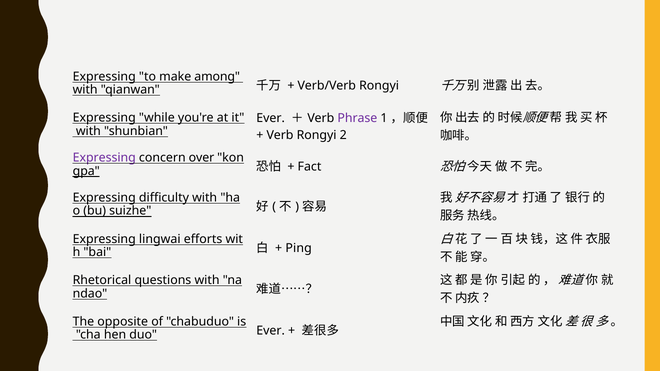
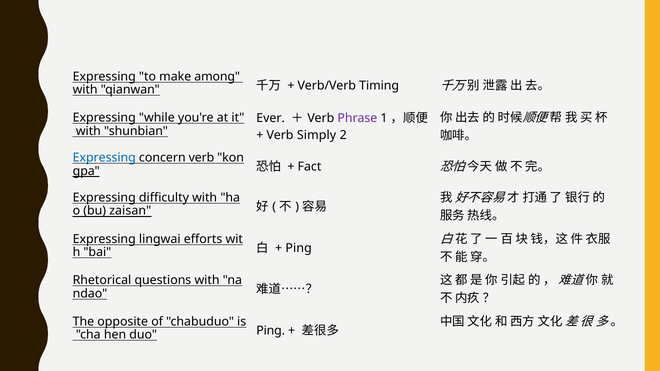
Verb/Verb Rongyi: Rongyi -> Timing
Verb Rongyi: Rongyi -> Simply
Expressing at (104, 158) colour: purple -> blue
concern over: over -> verb
suizhe: suizhe -> zaisan
duo Ever: Ever -> Ping
